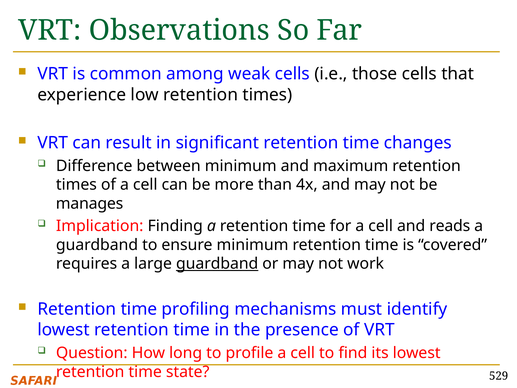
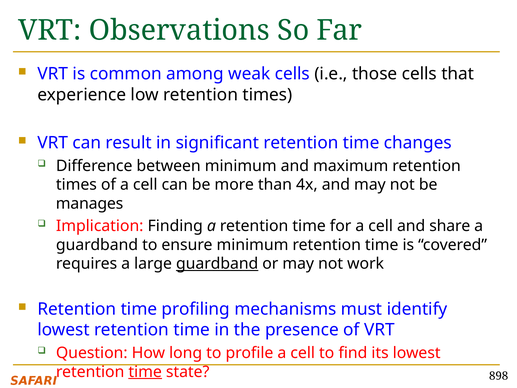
reads: reads -> share
time at (145, 372) underline: none -> present
529: 529 -> 898
